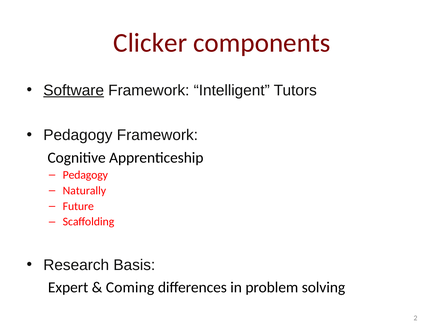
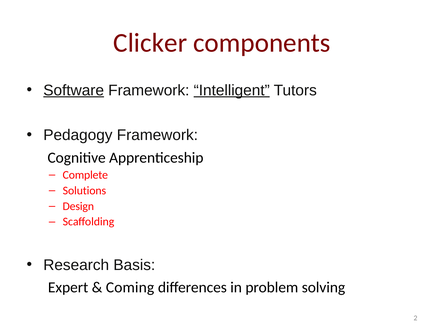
Intelligent underline: none -> present
Pedagogy at (85, 175): Pedagogy -> Complete
Naturally: Naturally -> Solutions
Future: Future -> Design
